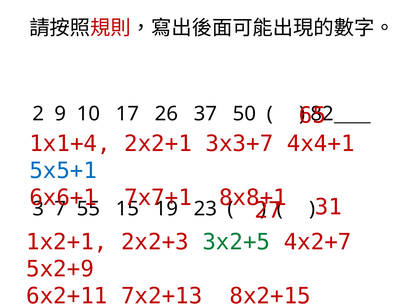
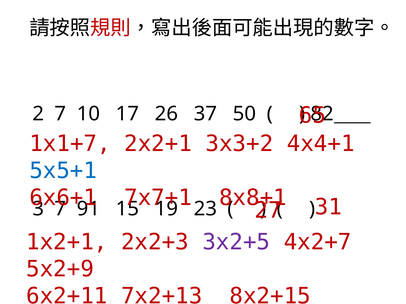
2 9: 9 -> 7
1x1+4: 1x1+4 -> 1x1+7
3x3+7: 3x3+7 -> 3x3+2
55: 55 -> 91
3x2+5 colour: green -> purple
